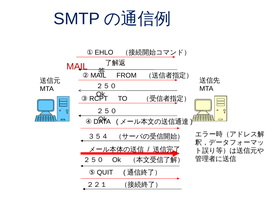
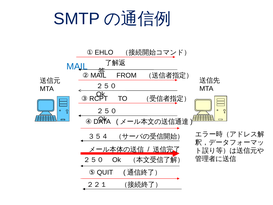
MAIL at (77, 66) colour: red -> blue
